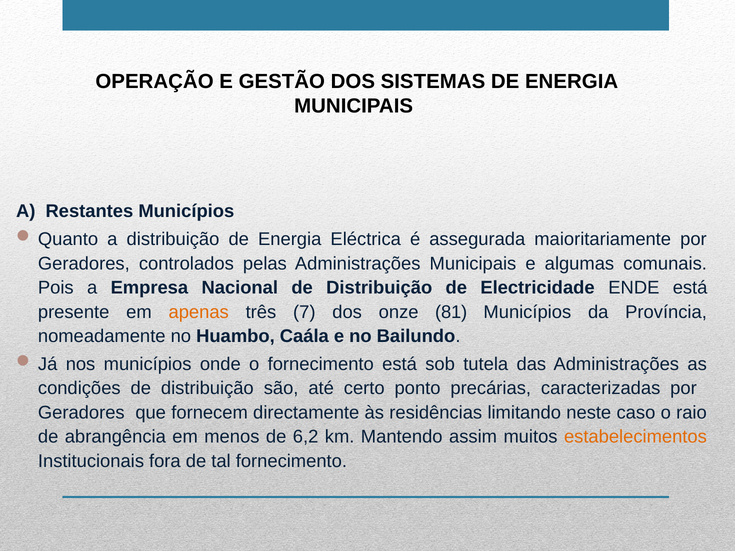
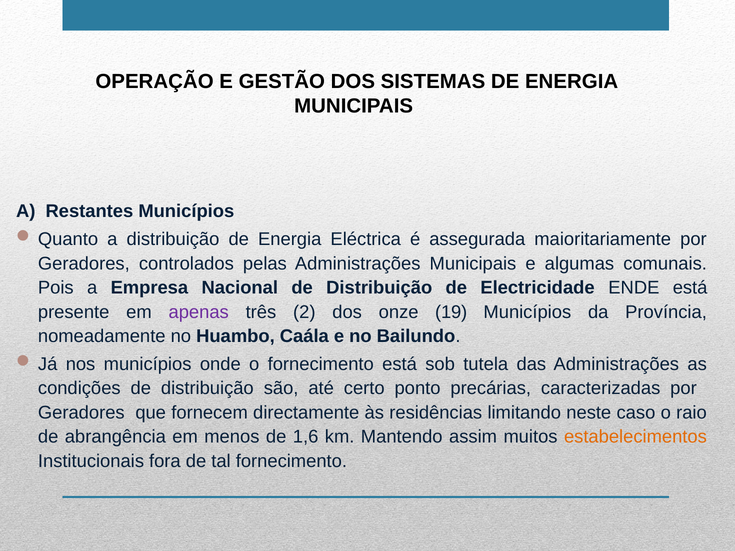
apenas colour: orange -> purple
7: 7 -> 2
81: 81 -> 19
6,2: 6,2 -> 1,6
